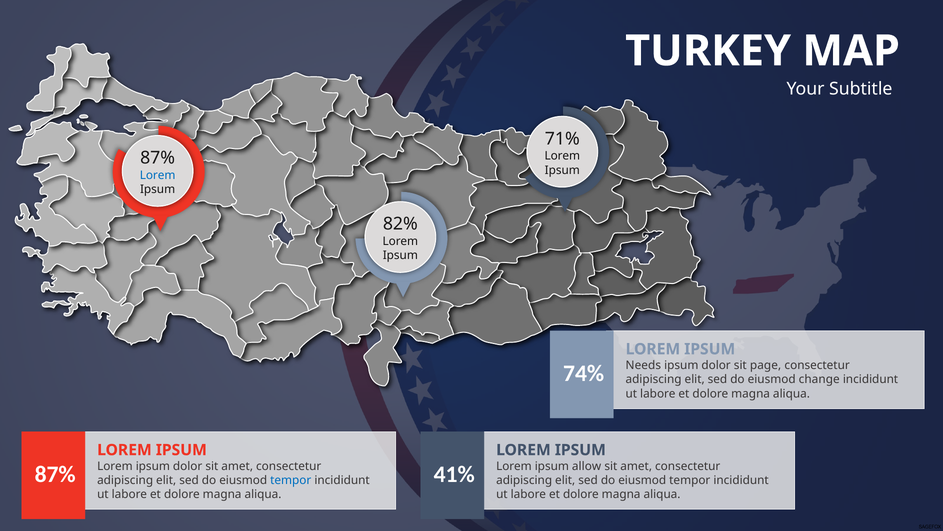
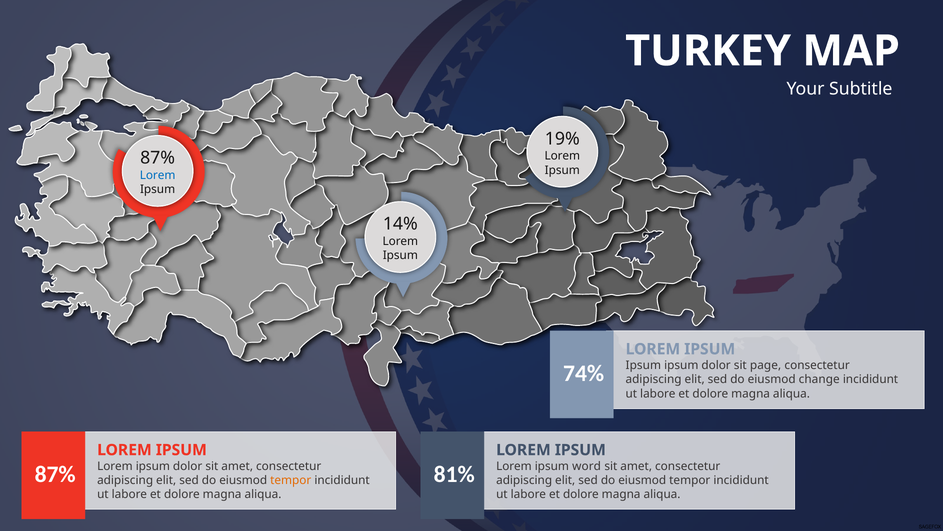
71%: 71% -> 19%
82%: 82% -> 14%
Needs at (643, 365): Needs -> Ipsum
allow: allow -> word
41%: 41% -> 81%
tempor at (291, 480) colour: blue -> orange
